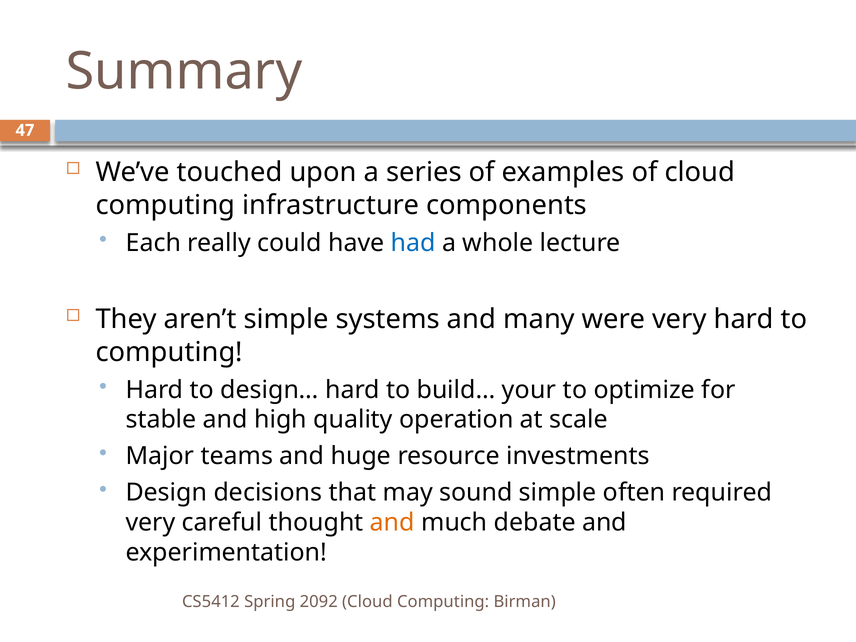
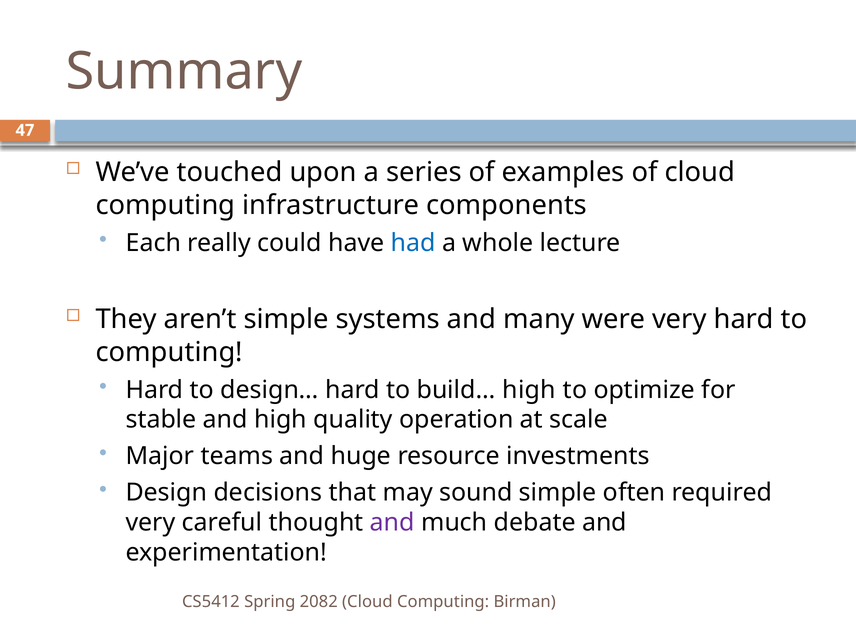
build… your: your -> high
and at (392, 523) colour: orange -> purple
2092: 2092 -> 2082
